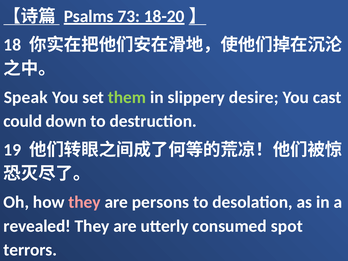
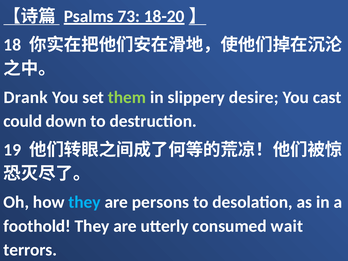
Speak: Speak -> Drank
they at (85, 202) colour: pink -> light blue
revealed: revealed -> foothold
spot: spot -> wait
